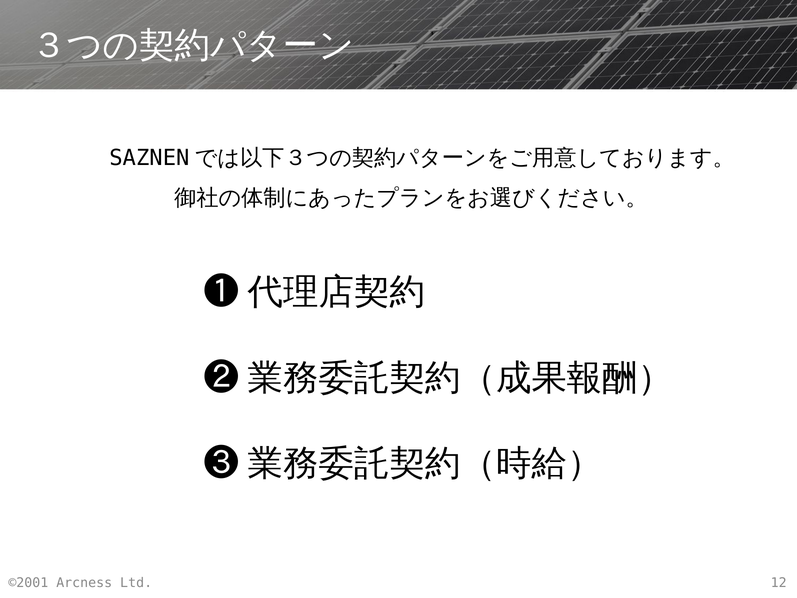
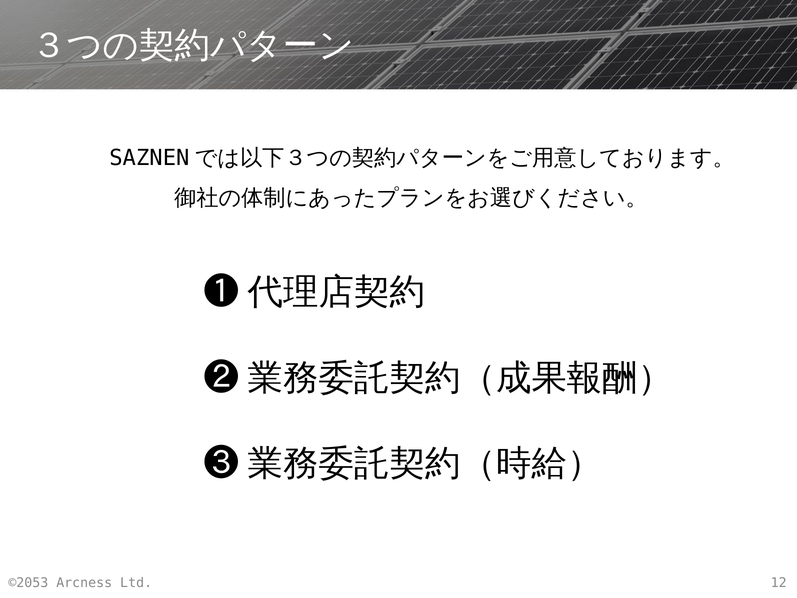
©2001: ©2001 -> ©2053
